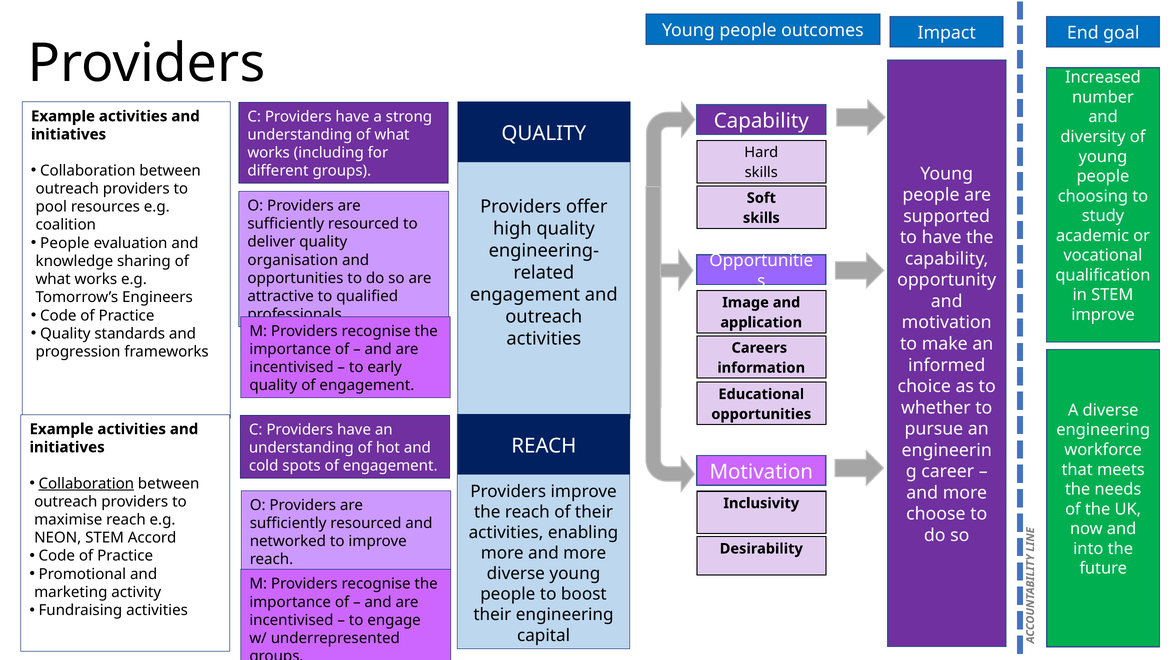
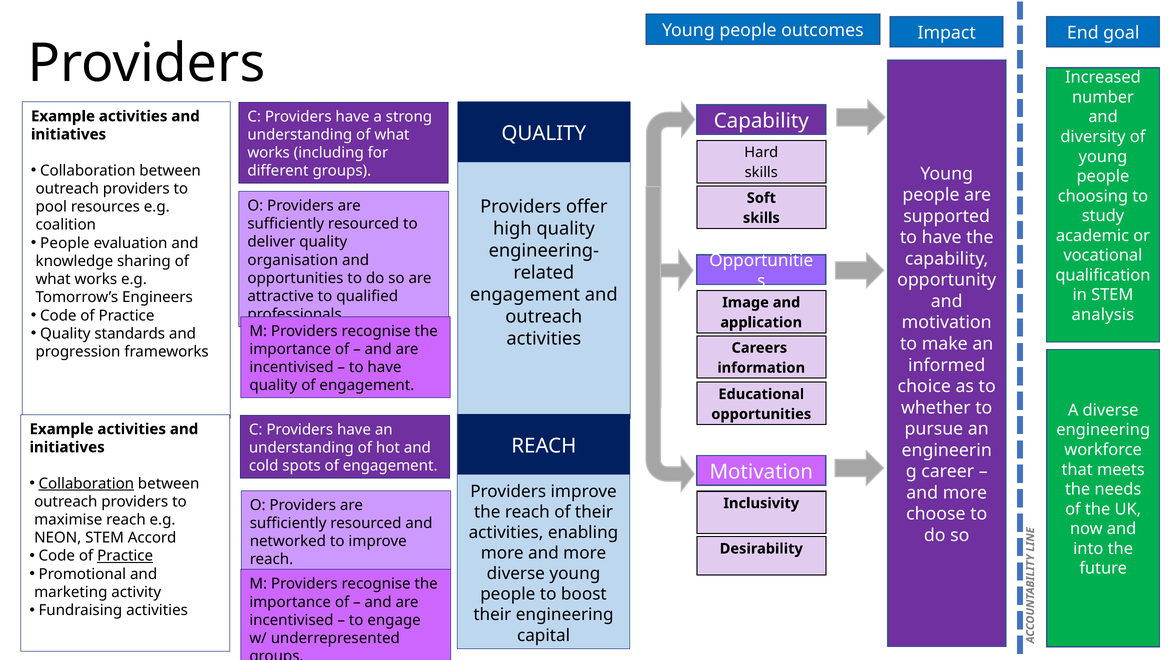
improve at (1103, 315): improve -> analysis
early at (385, 368): early -> have
Practice at (125, 556) underline: none -> present
